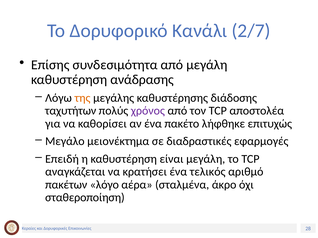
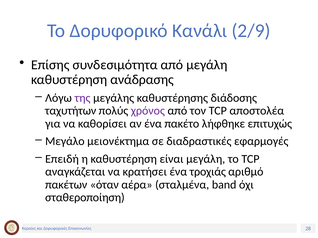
2/7: 2/7 -> 2/9
της colour: orange -> purple
τελικός: τελικός -> τροχιάς
λόγο: λόγο -> όταν
άκρο: άκρο -> band
